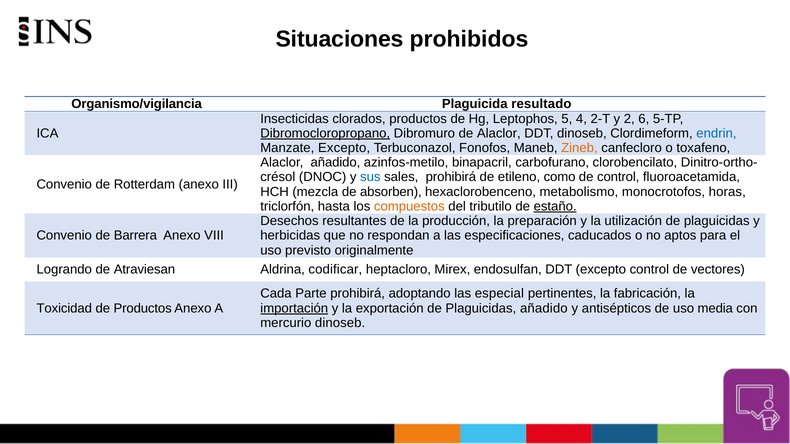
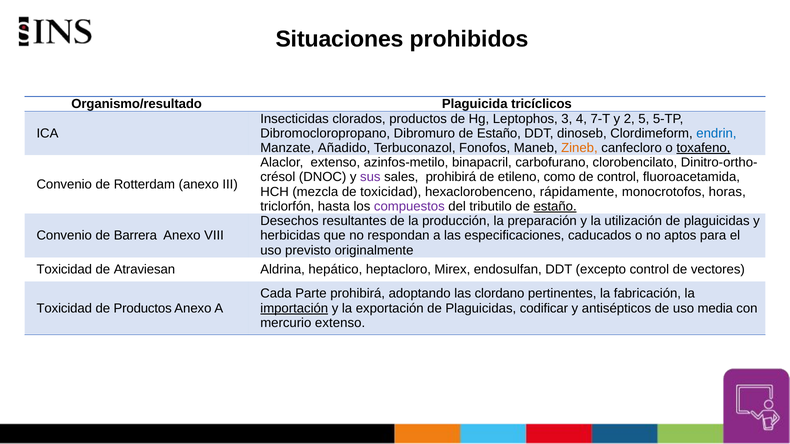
Organismo/vigilancia: Organismo/vigilancia -> Organismo/resultado
resultado: resultado -> tricíclicos
5: 5 -> 3
2-T: 2-T -> 7-T
6: 6 -> 5
Dibromocloropropano underline: present -> none
Dibromuro de Alaclor: Alaclor -> Estaño
Manzate Excepto: Excepto -> Añadido
toxafeno underline: none -> present
Alaclor añadido: añadido -> extenso
sus colour: blue -> purple
de absorben: absorben -> toxicidad
metabolismo: metabolismo -> rápidamente
compuestos colour: orange -> purple
Logrando at (64, 270): Logrando -> Toxicidad
codificar: codificar -> hepático
especial: especial -> clordano
Plaguicidas añadido: añadido -> codificar
mercurio dinoseb: dinoseb -> extenso
